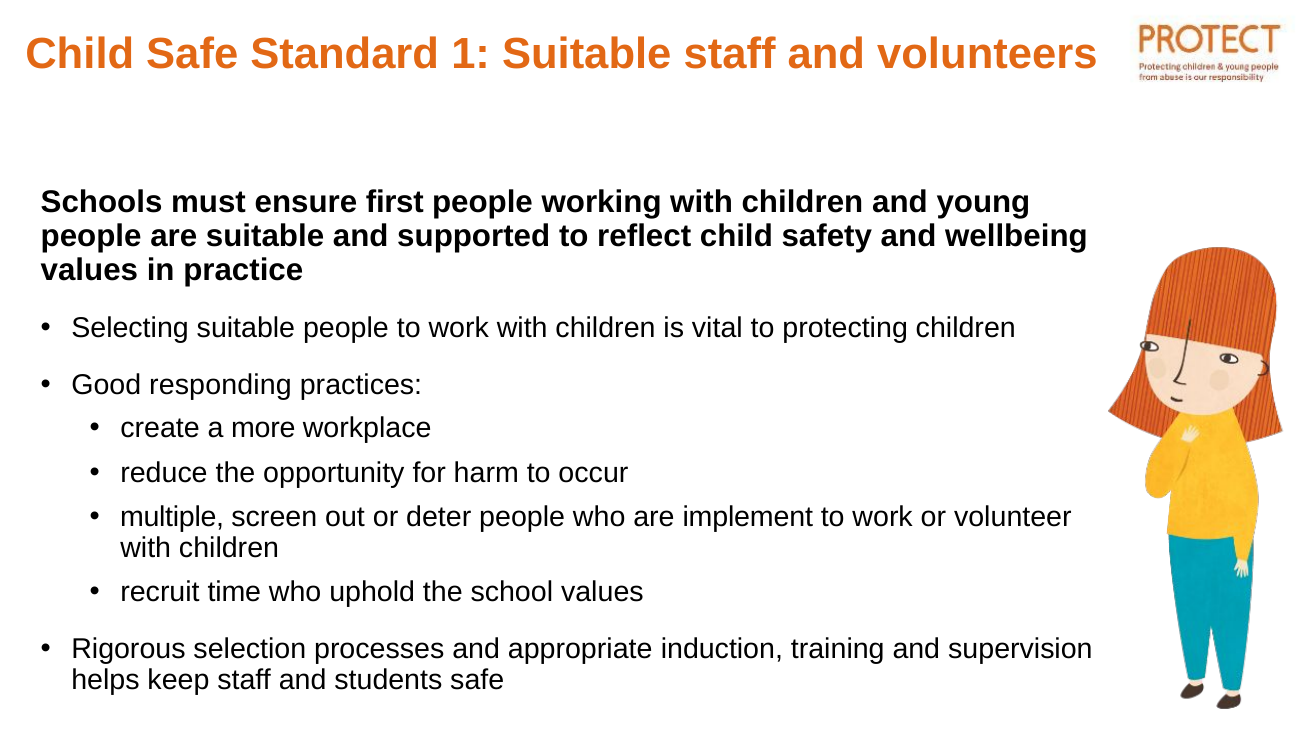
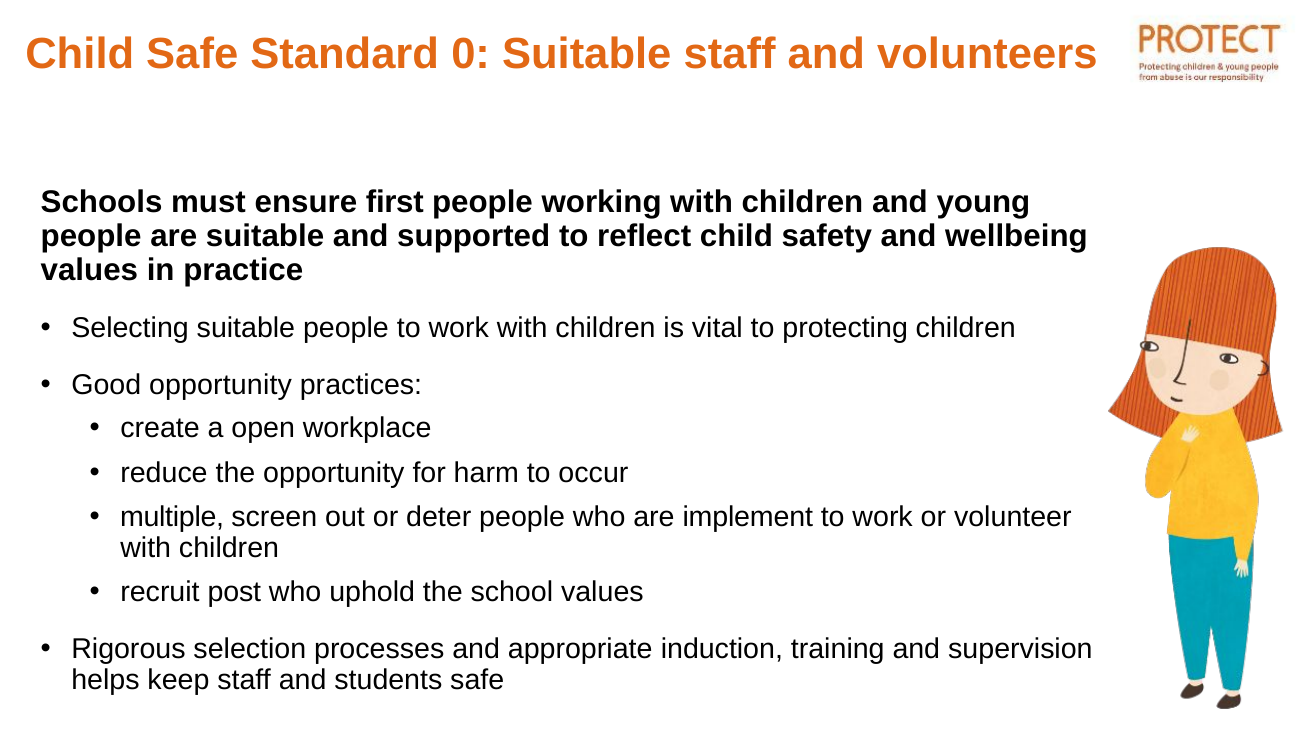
1: 1 -> 0
Good responding: responding -> opportunity
more: more -> open
time: time -> post
